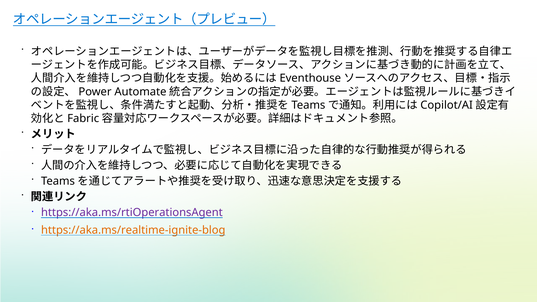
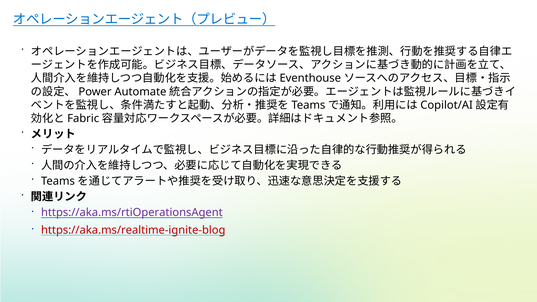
https://aka.ms/realtime-ignite-blog colour: orange -> red
